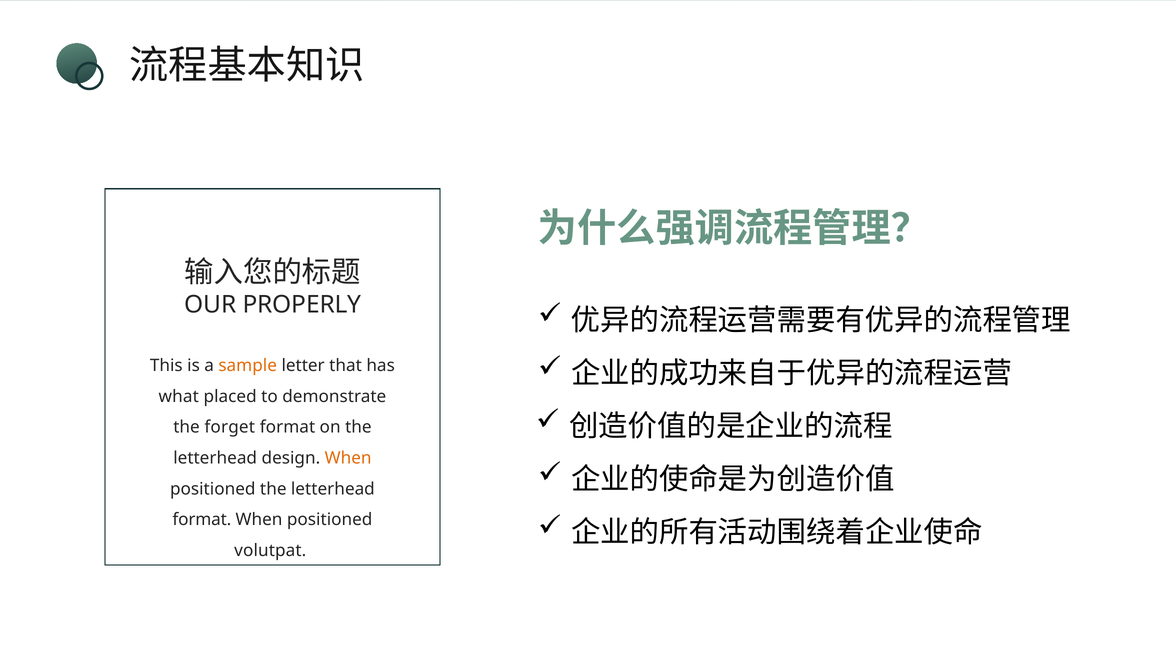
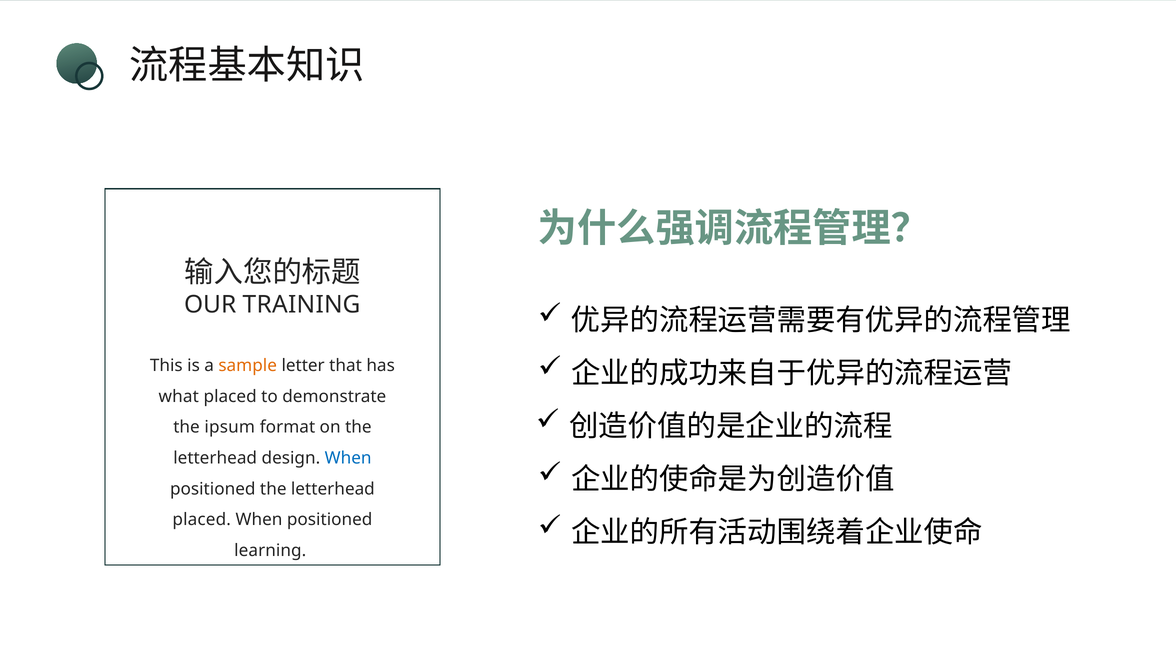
PROPERLY: PROPERLY -> TRAINING
forget: forget -> ipsum
When at (348, 458) colour: orange -> blue
format at (202, 520): format -> placed
volutpat: volutpat -> learning
